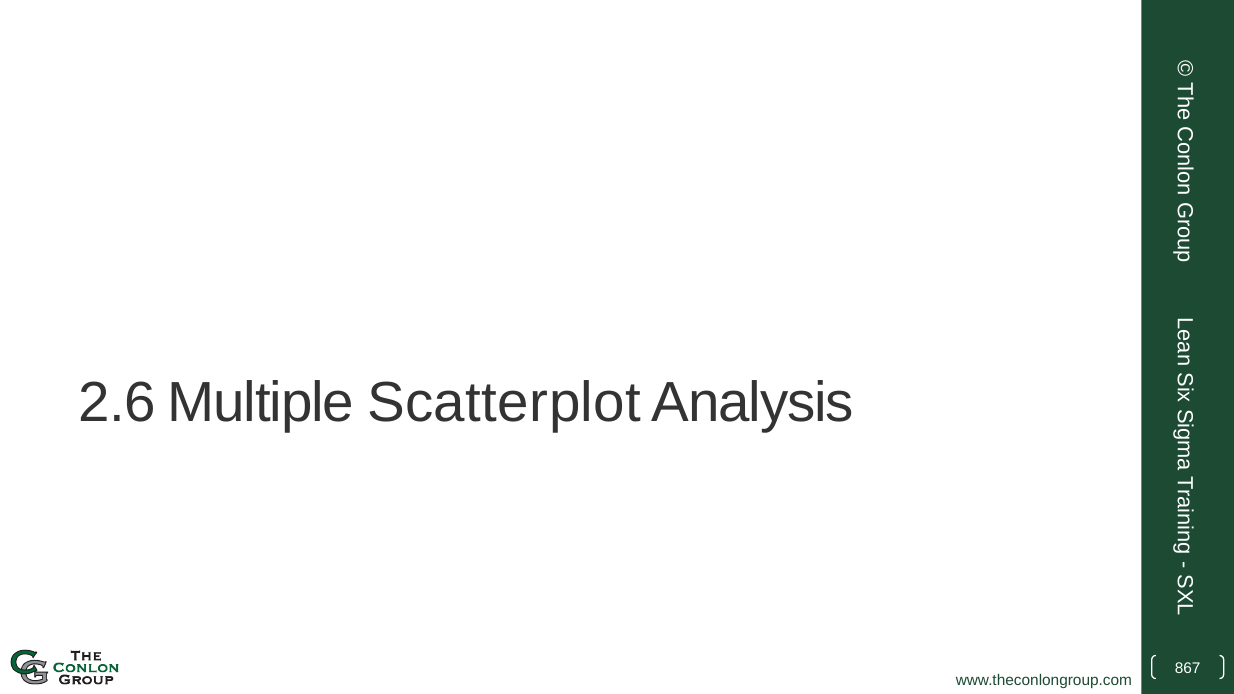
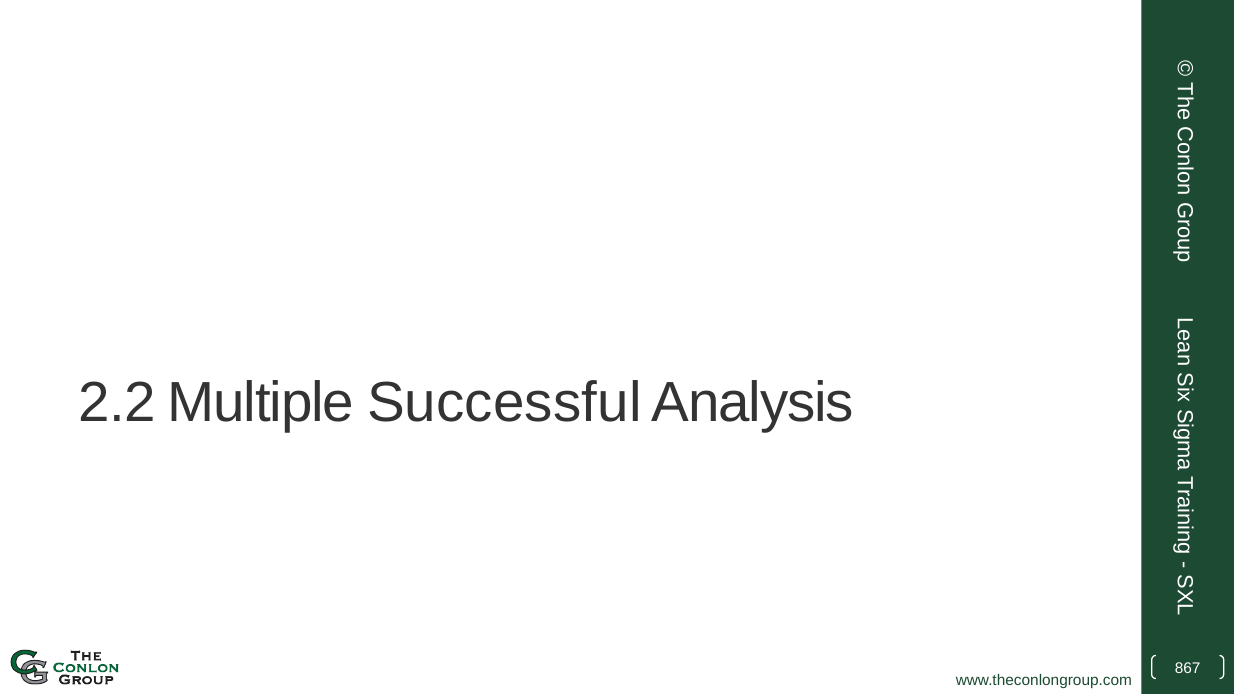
2.6: 2.6 -> 2.2
Scatterplot: Scatterplot -> Successful
